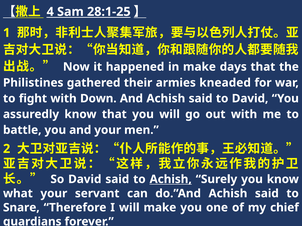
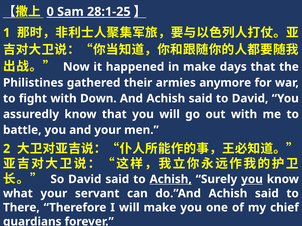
4: 4 -> 0
kneaded: kneaded -> anymore
you at (252, 180) underline: none -> present
Snare: Snare -> There
